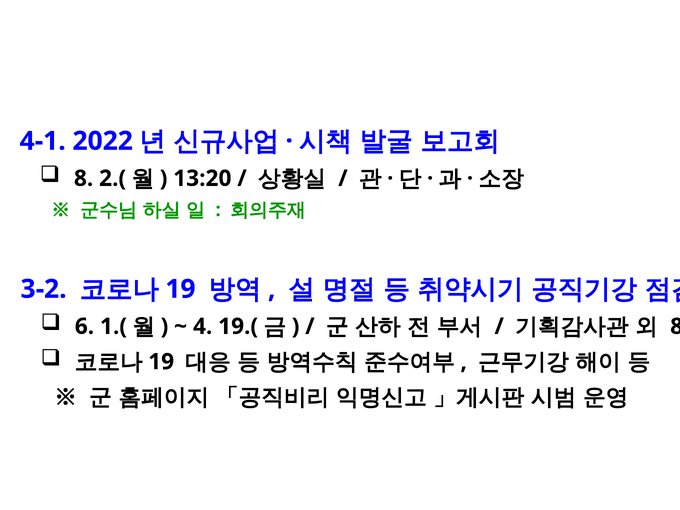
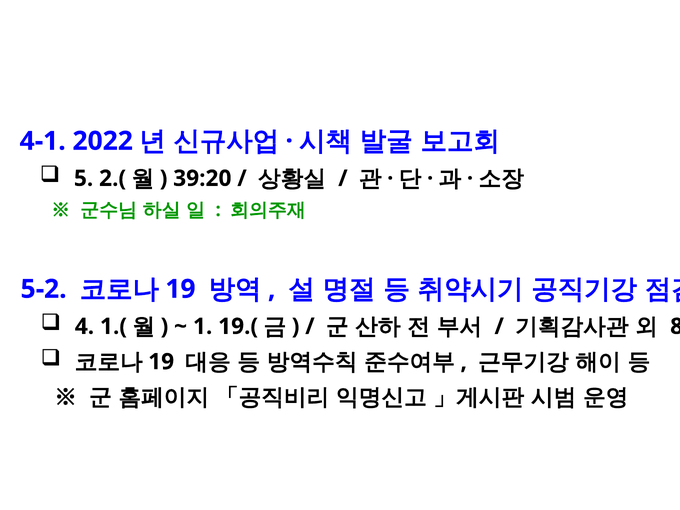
8 at (84, 178): 8 -> 5
13:20: 13:20 -> 39:20
3-2: 3-2 -> 5-2
6: 6 -> 4
4: 4 -> 1
